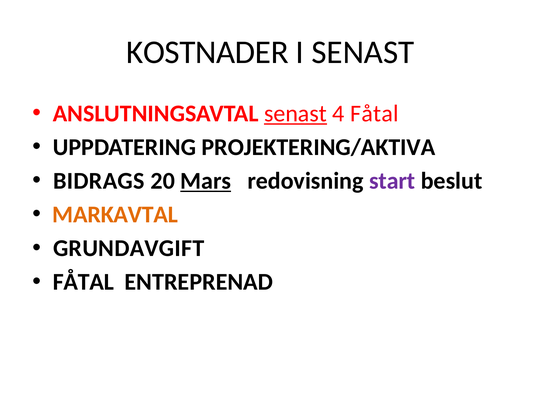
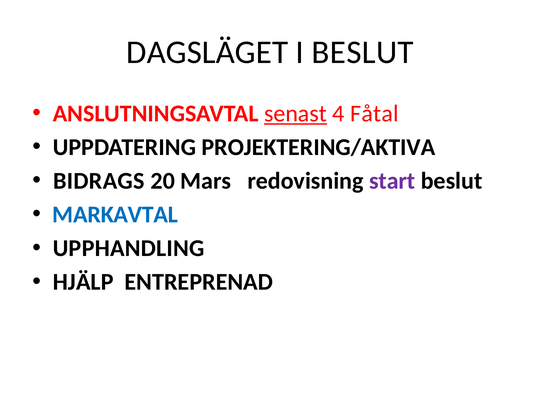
KOSTNADER: KOSTNADER -> DAGSLÄGET
I SENAST: SENAST -> BESLUT
Mars underline: present -> none
MARKAVTAL colour: orange -> blue
GRUNDAVGIFT: GRUNDAVGIFT -> UPPHANDLING
FÅTAL at (83, 282): FÅTAL -> HJÄLP
